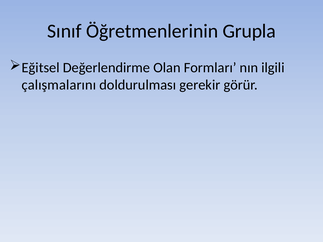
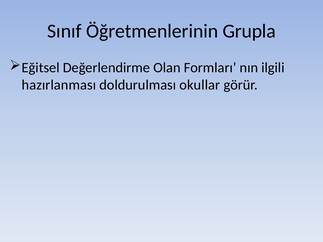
çalışmalarını: çalışmalarını -> hazırlanması
gerekir: gerekir -> okullar
